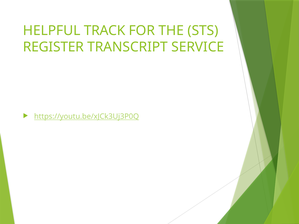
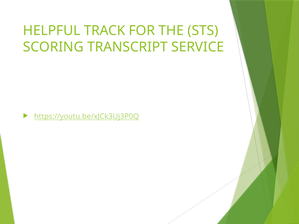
REGISTER: REGISTER -> SCORING
